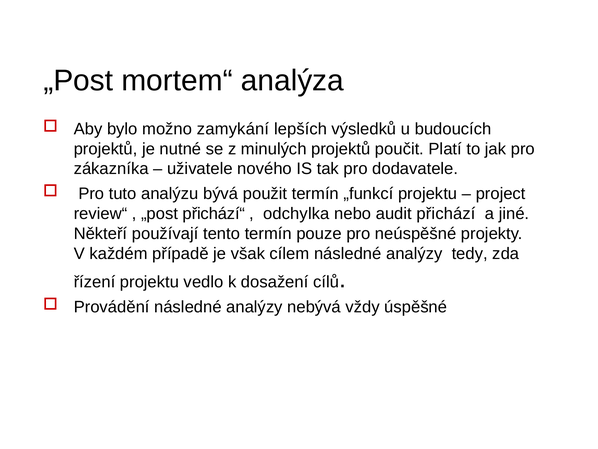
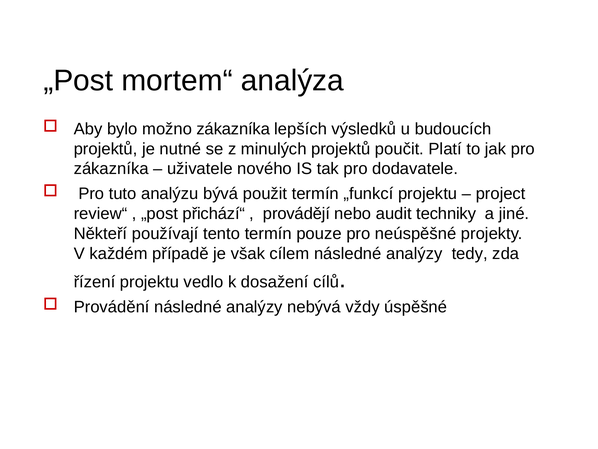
možno zamykání: zamykání -> zákazníka
odchylka: odchylka -> provádějí
přichází: přichází -> techniky
